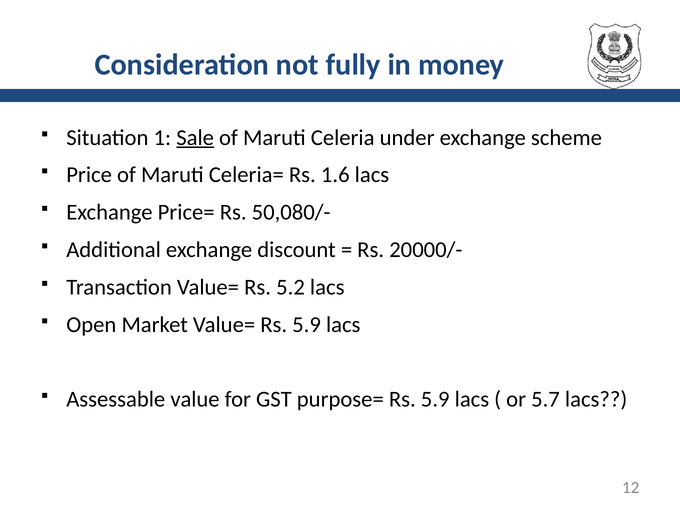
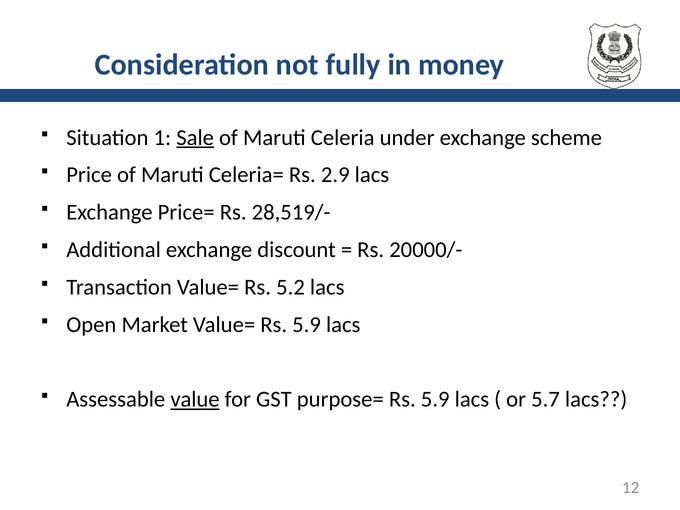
1.6: 1.6 -> 2.9
50,080/-: 50,080/- -> 28,519/-
value underline: none -> present
